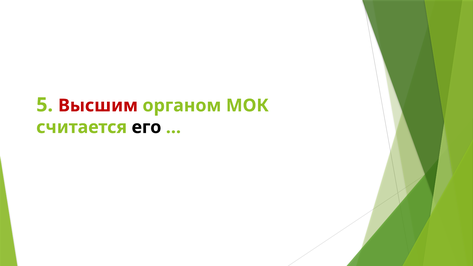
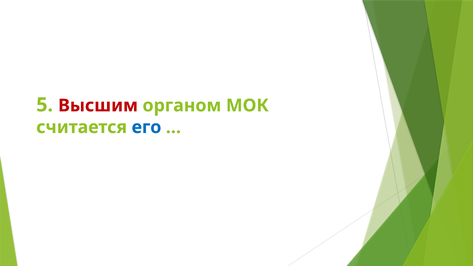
его colour: black -> blue
